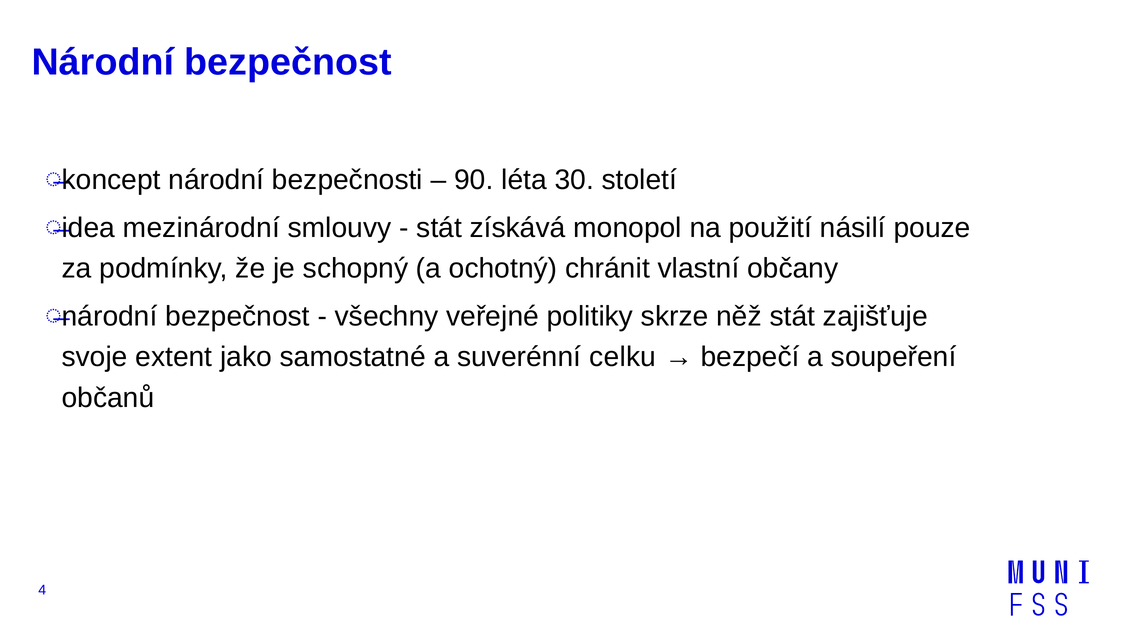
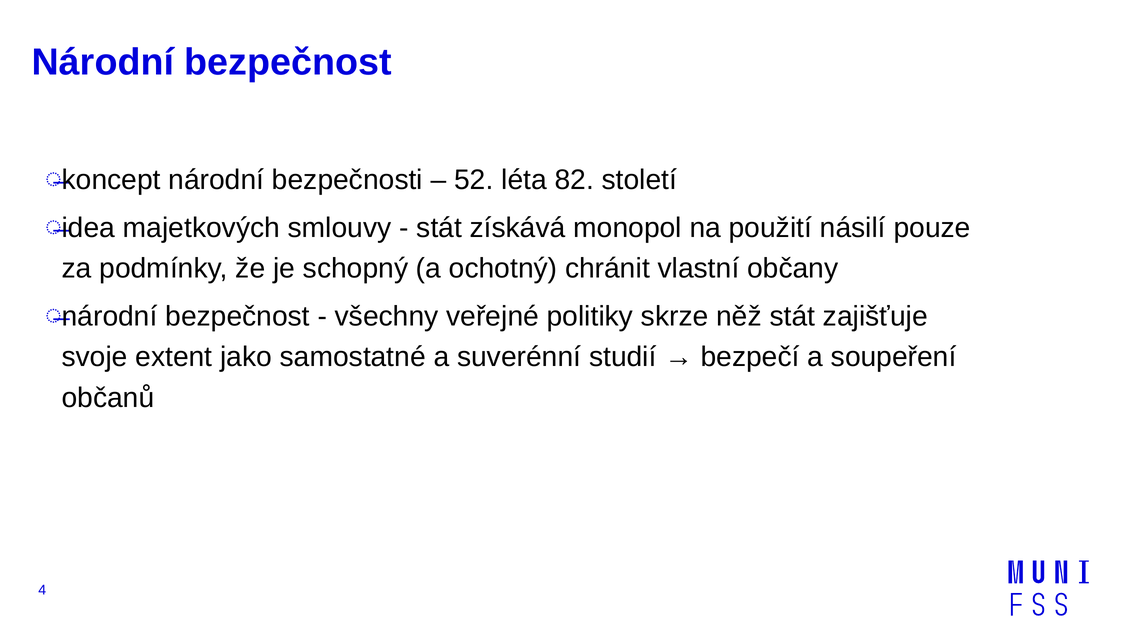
90: 90 -> 52
30: 30 -> 82
mezinárodní: mezinárodní -> majetkových
celku: celku -> studií
